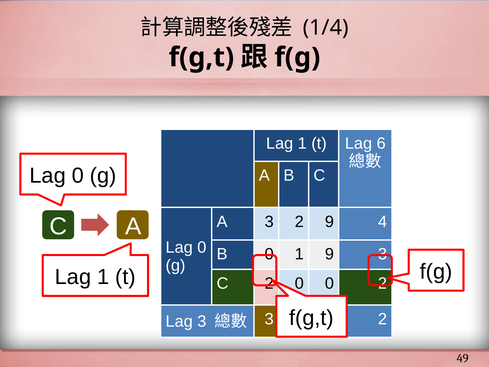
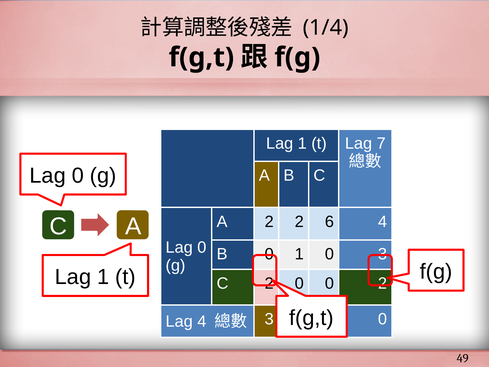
6: 6 -> 7
A 3: 3 -> 2
2 9: 9 -> 6
1 9: 9 -> 0
Lag 3: 3 -> 4
2 at (382, 319): 2 -> 0
